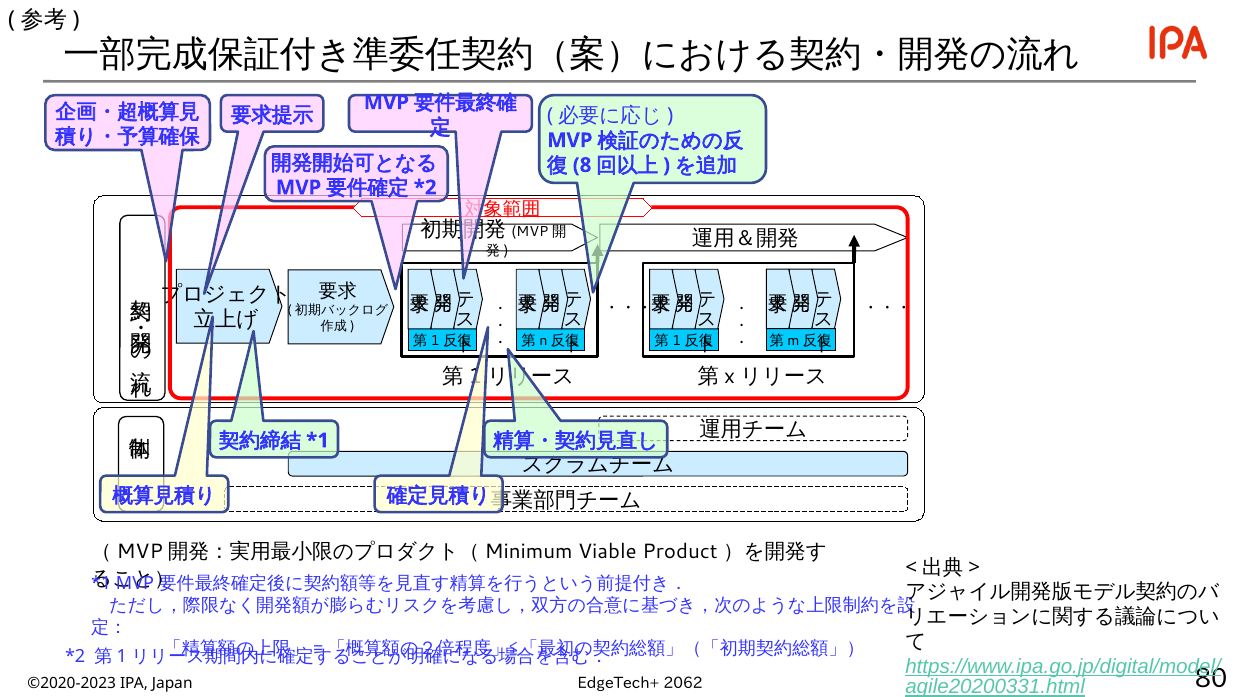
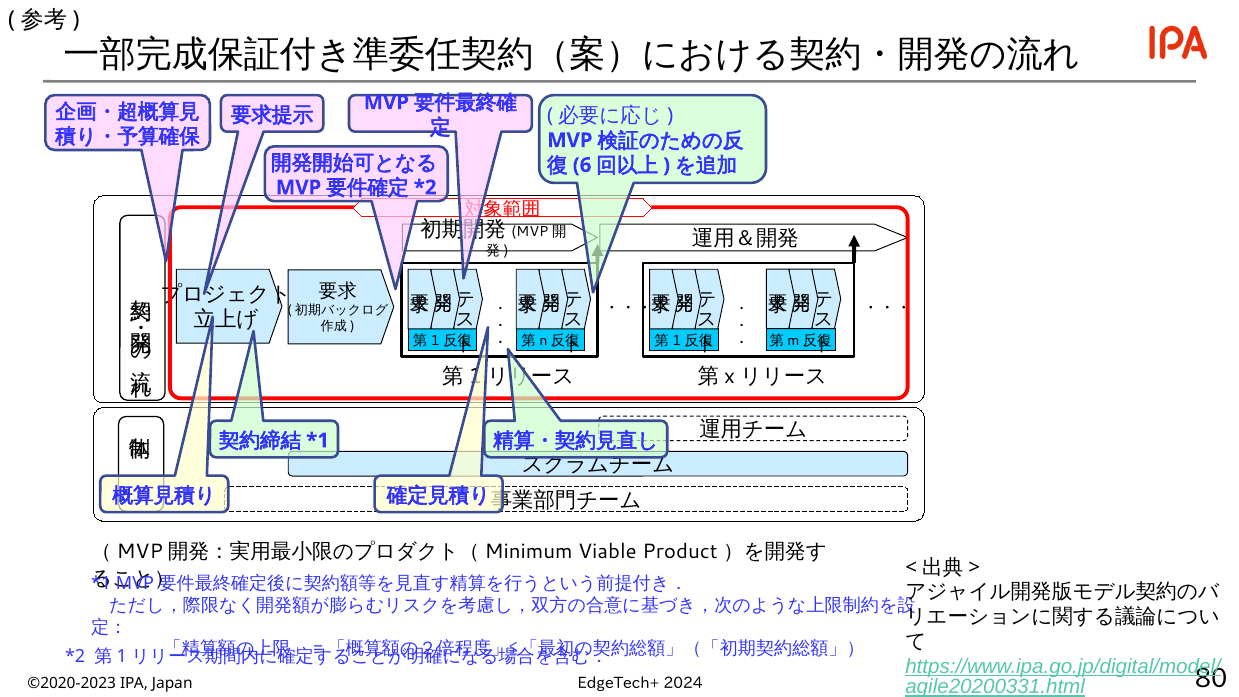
8: 8 -> 6
2062: 2062 -> 2024
